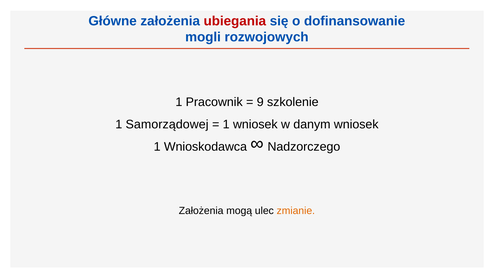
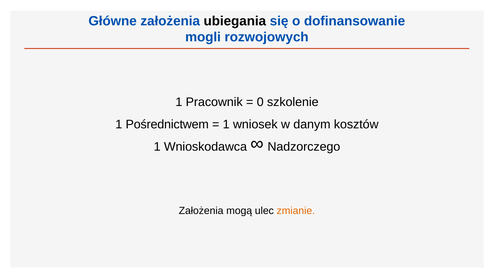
ubiegania colour: red -> black
9: 9 -> 0
Samorządowej: Samorządowej -> Pośrednictwem
danym wniosek: wniosek -> kosztów
